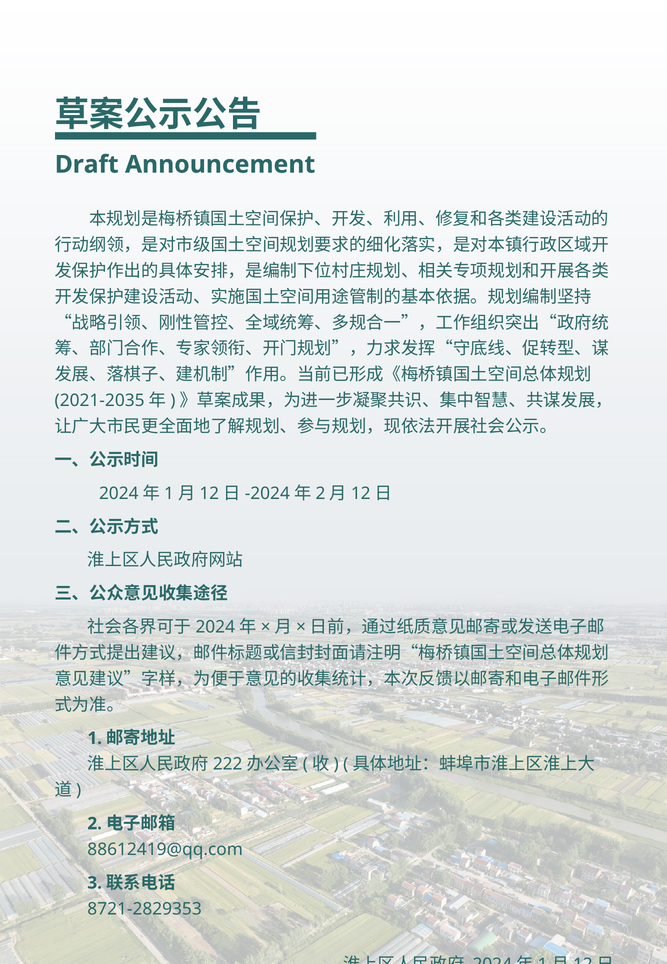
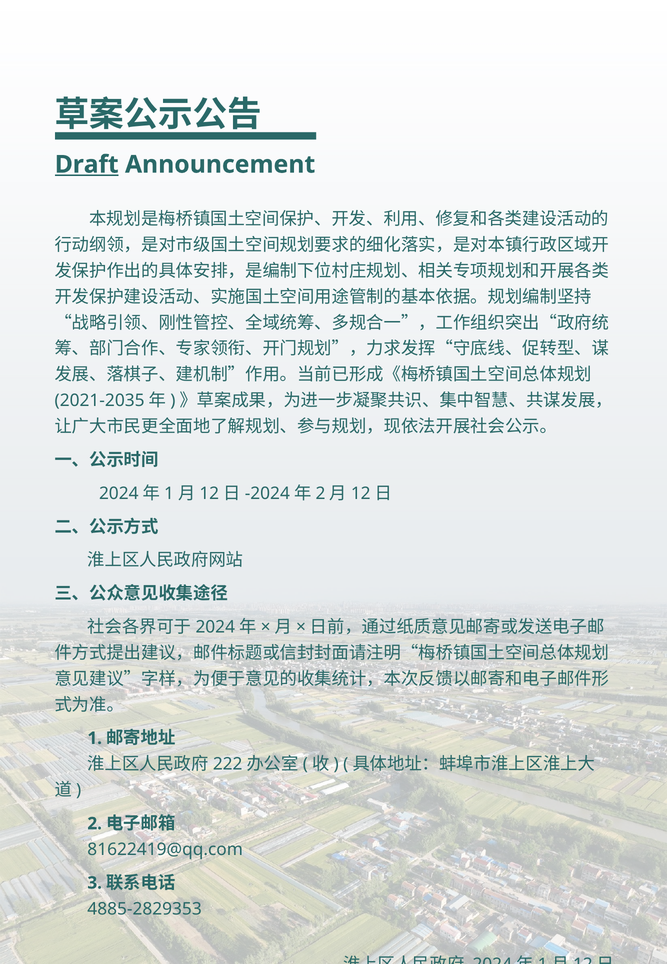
Draft underline: none -> present
88612419@qq.com: 88612419@qq.com -> 81622419@qq.com
8721-2829353: 8721-2829353 -> 4885-2829353
